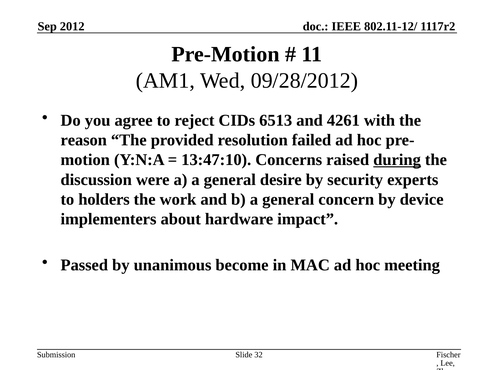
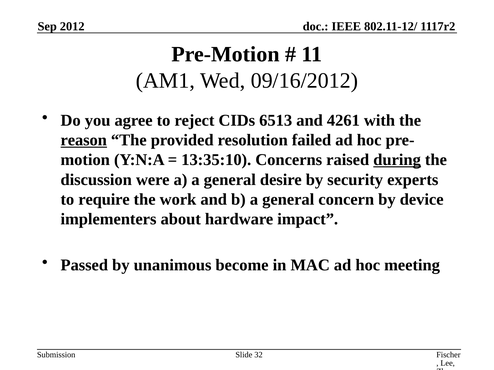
09/28/2012: 09/28/2012 -> 09/16/2012
reason underline: none -> present
13:47:10: 13:47:10 -> 13:35:10
holders: holders -> require
